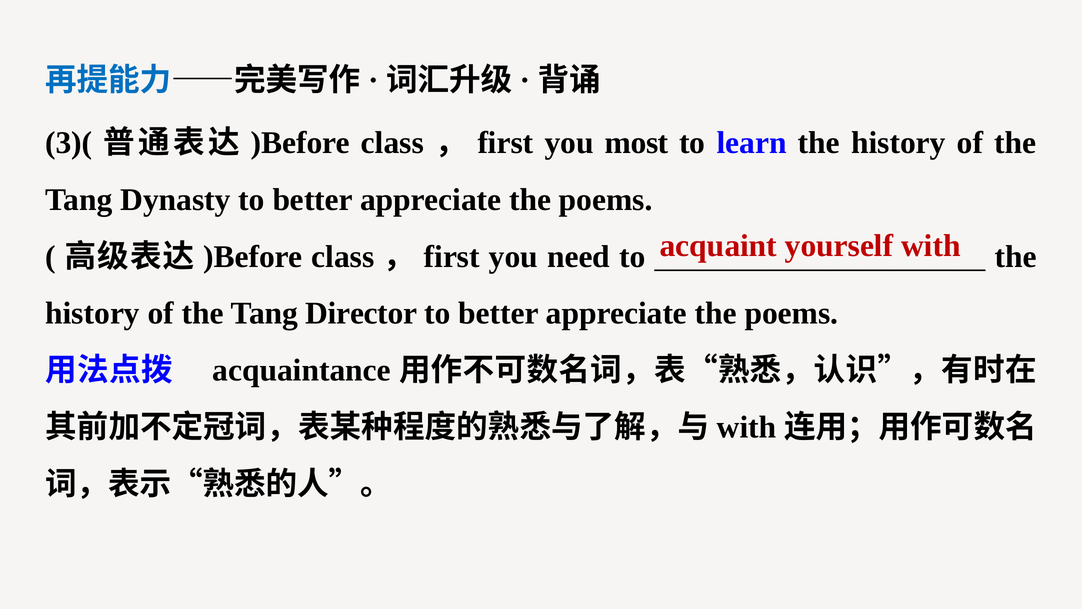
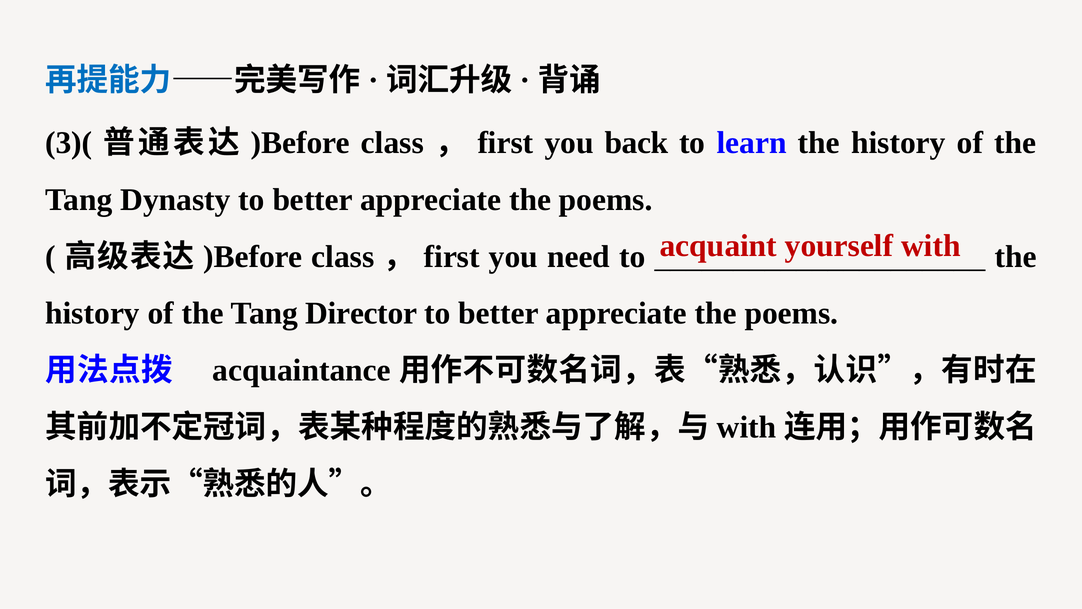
most: most -> back
